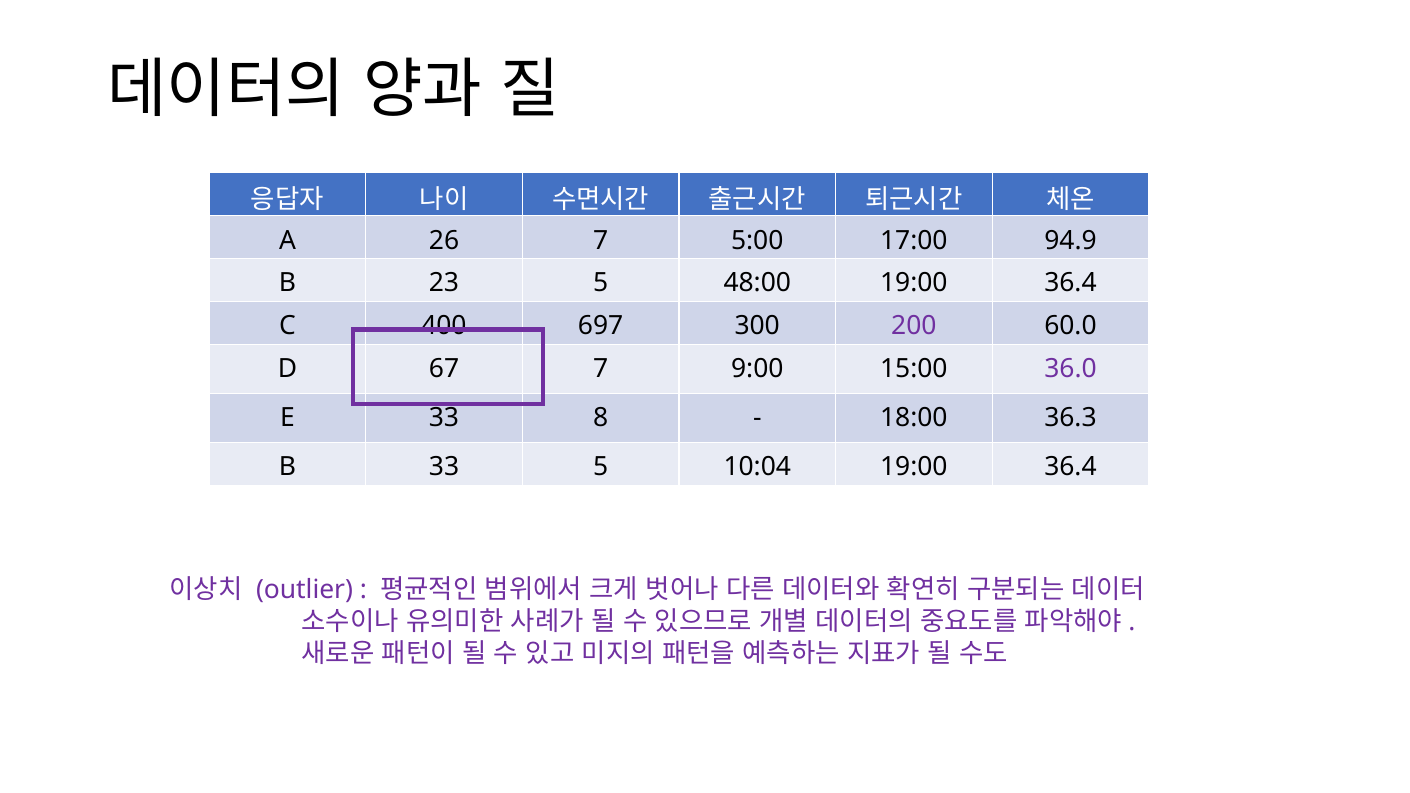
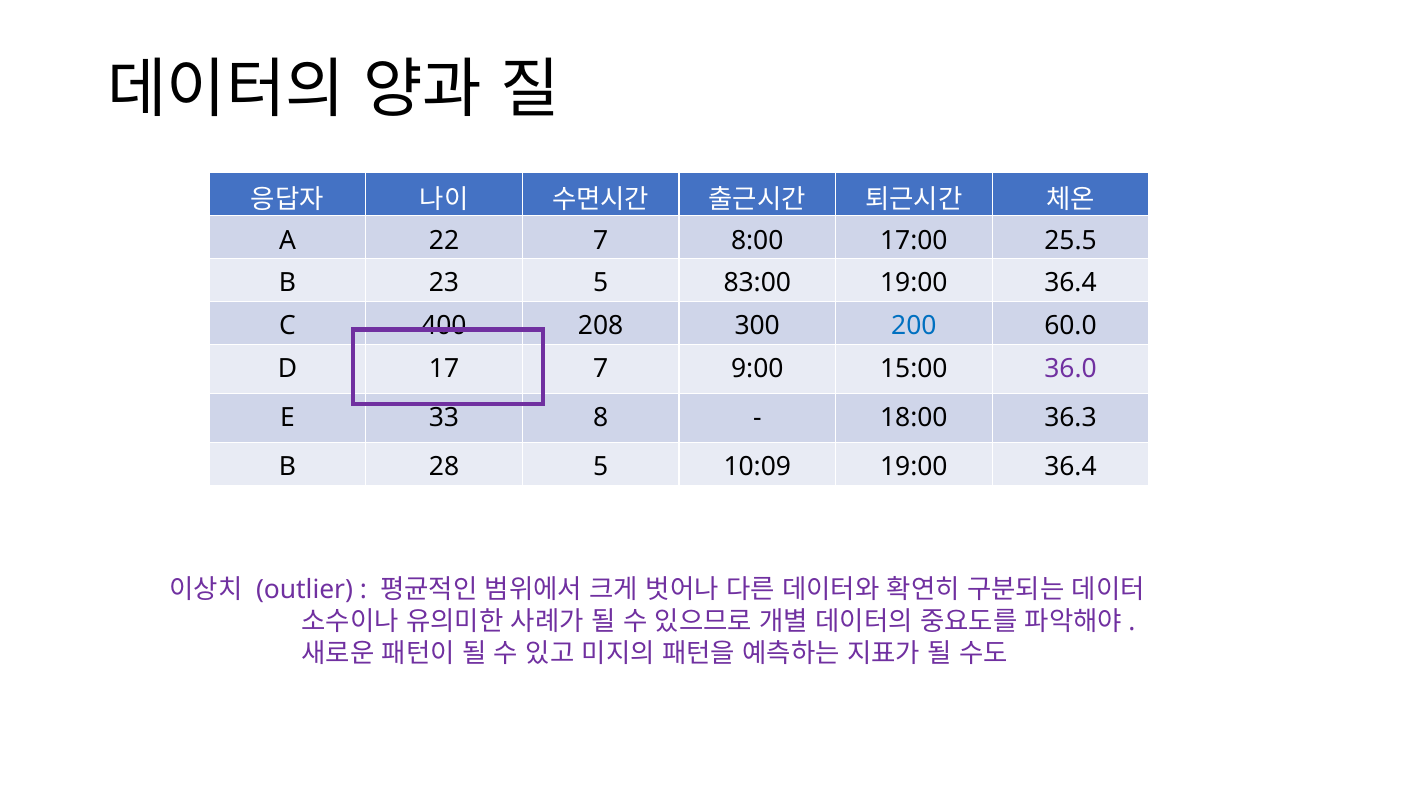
26: 26 -> 22
5:00: 5:00 -> 8:00
94.9: 94.9 -> 25.5
48:00: 48:00 -> 83:00
697: 697 -> 208
200 colour: purple -> blue
67: 67 -> 17
B 33: 33 -> 28
10:04: 10:04 -> 10:09
